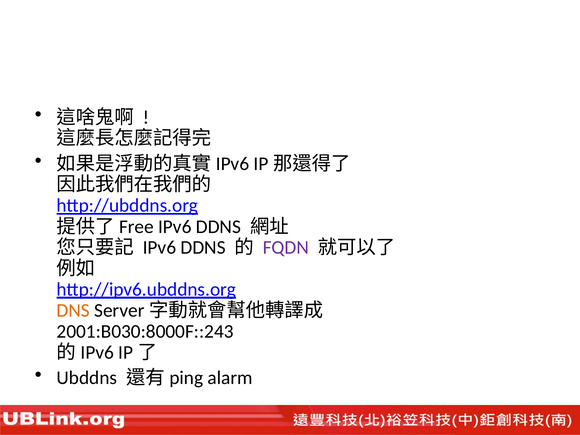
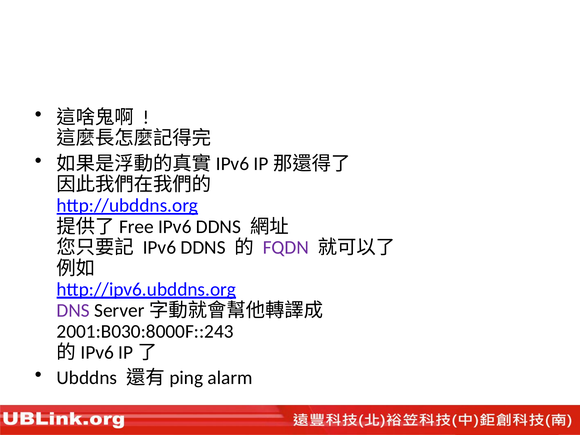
DNS colour: orange -> purple
